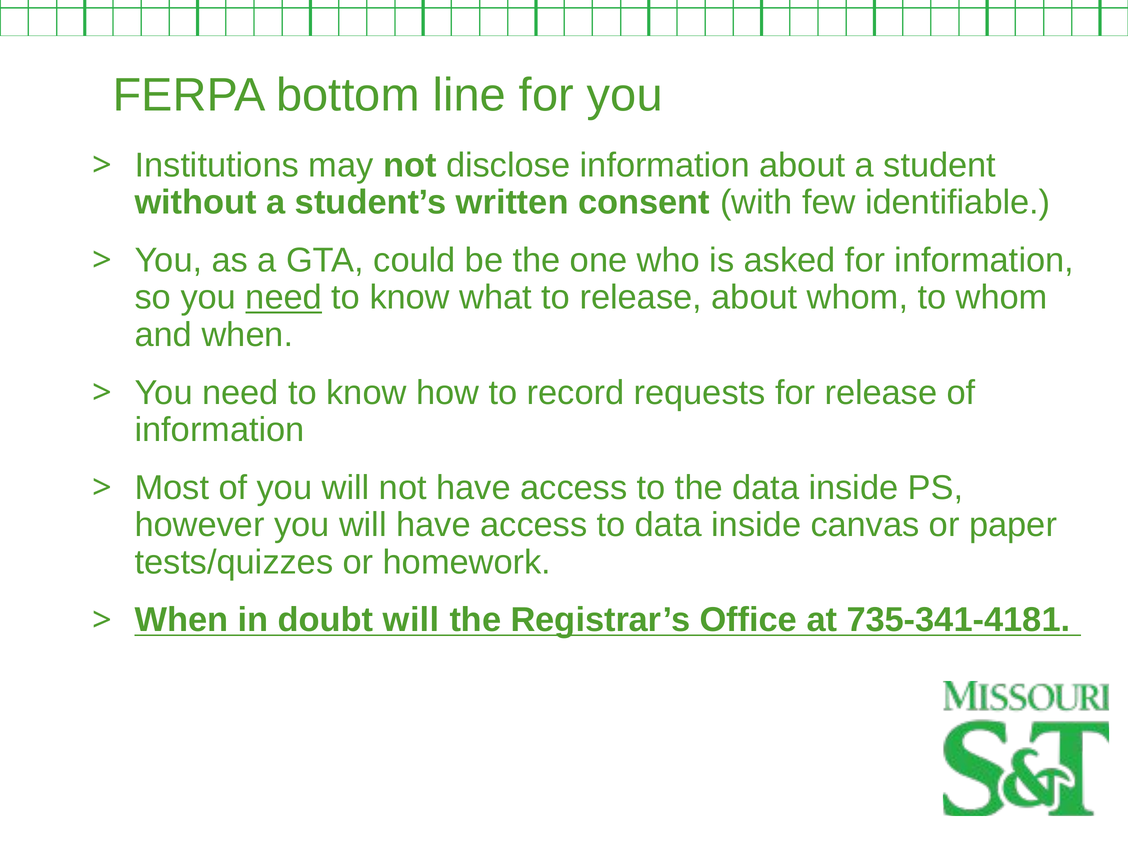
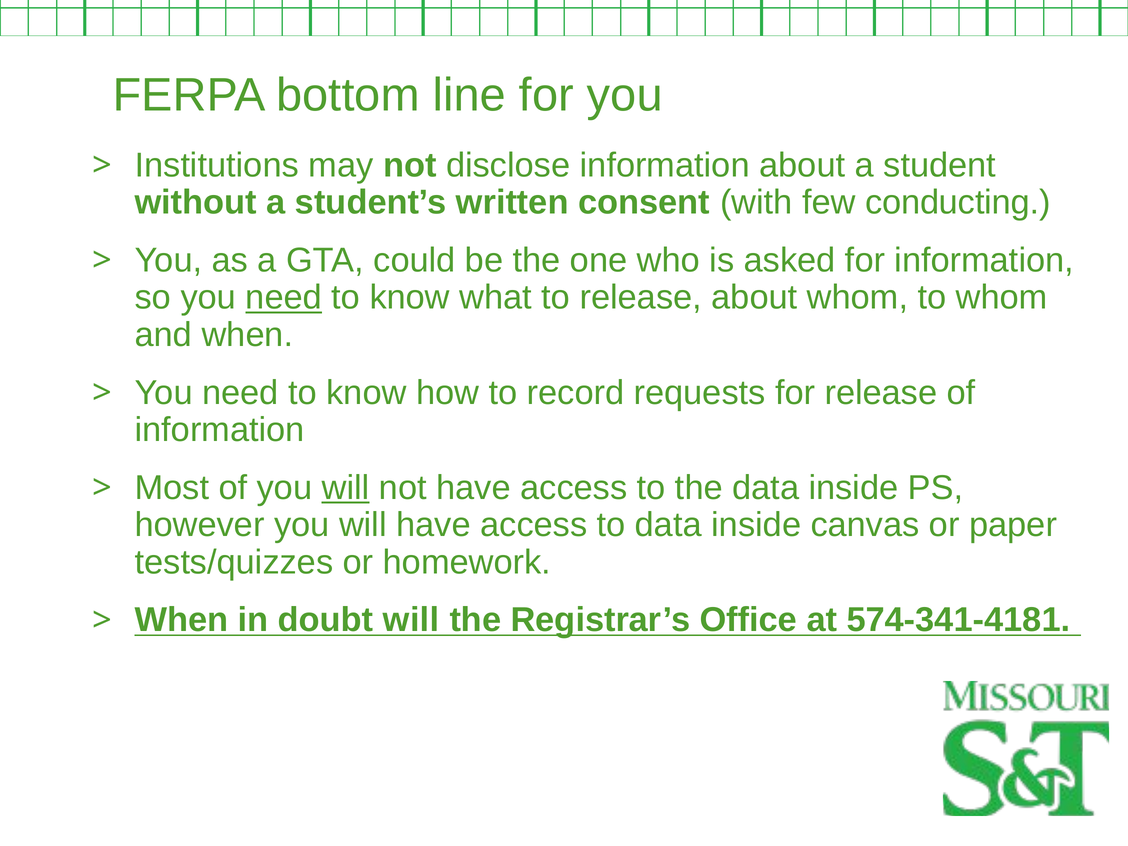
identifiable: identifiable -> conducting
will at (346, 488) underline: none -> present
735-341-4181: 735-341-4181 -> 574-341-4181
